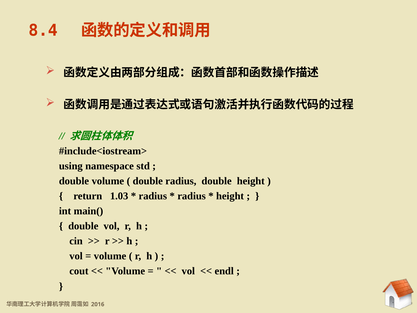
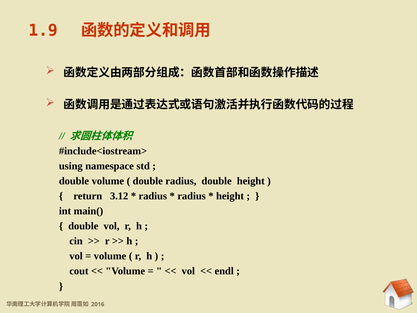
8.4: 8.4 -> 1.9
1.03: 1.03 -> 3.12
